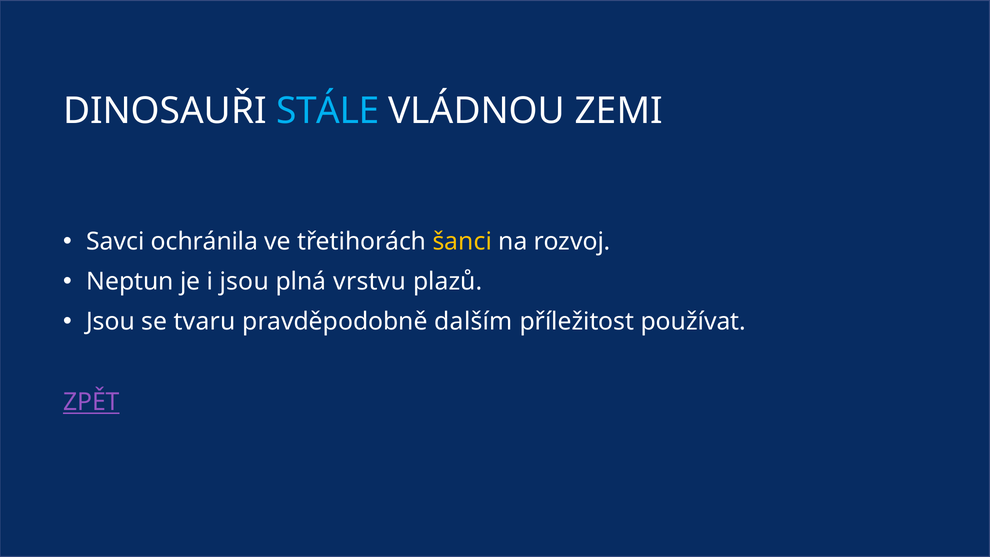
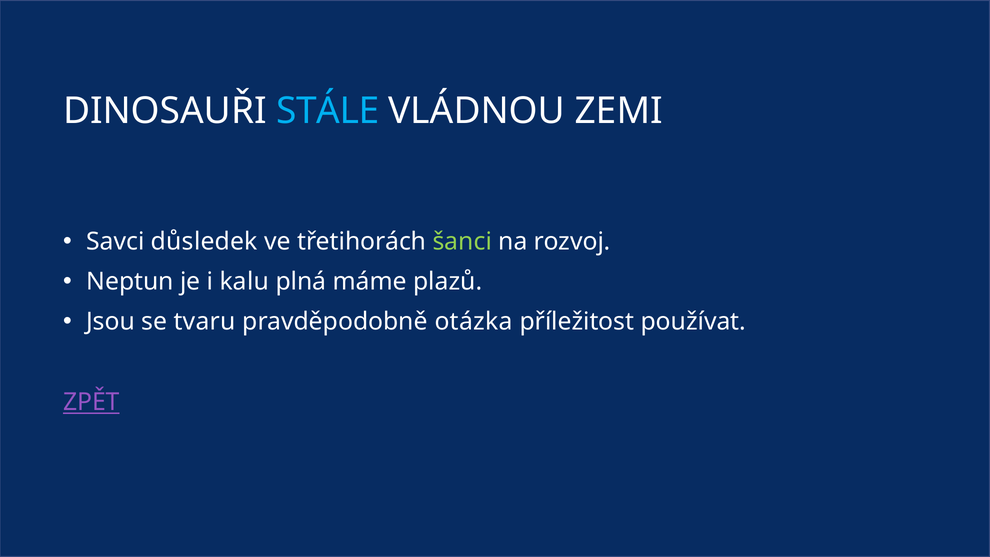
ochránila: ochránila -> důsledek
šanci colour: yellow -> light green
i jsou: jsou -> kalu
vrstvu: vrstvu -> máme
dalším: dalším -> otázka
